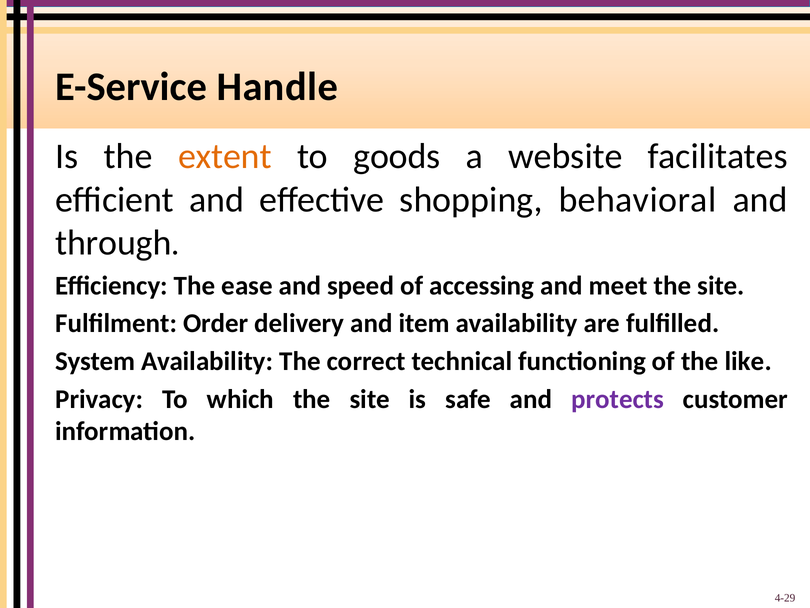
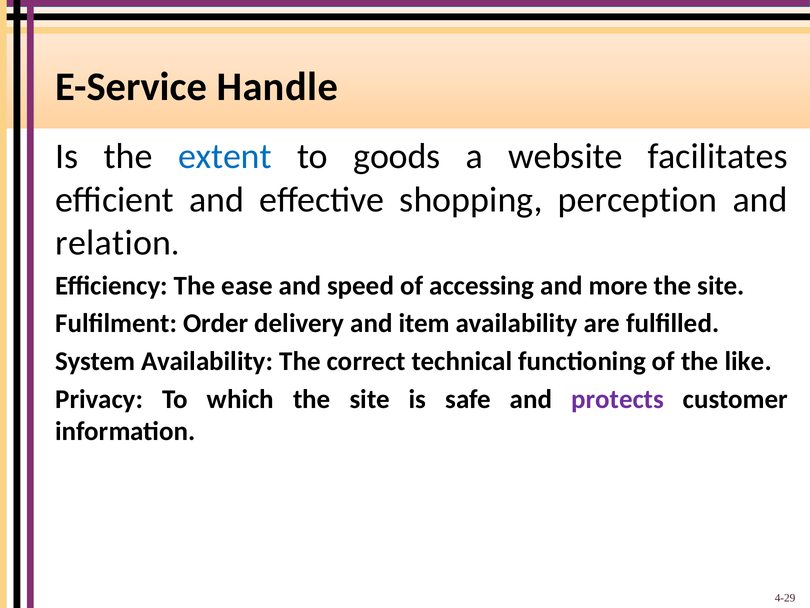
extent colour: orange -> blue
behavioral: behavioral -> perception
through: through -> relation
meet: meet -> more
